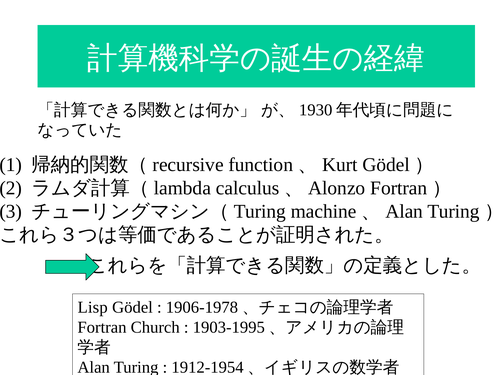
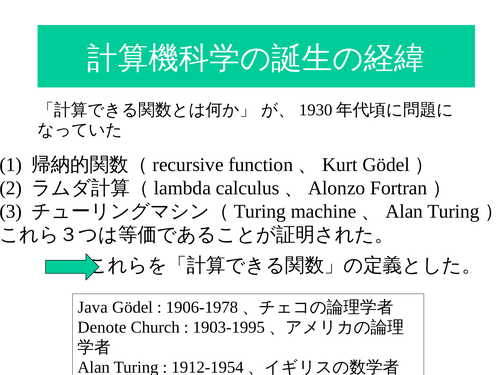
Lisp: Lisp -> Java
Fortran at (102, 327): Fortran -> Denote
